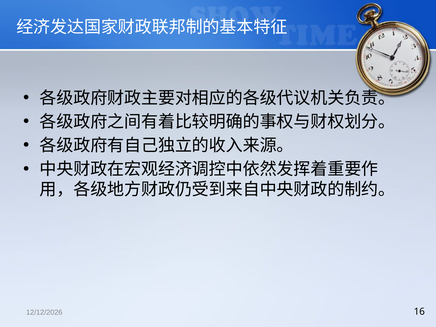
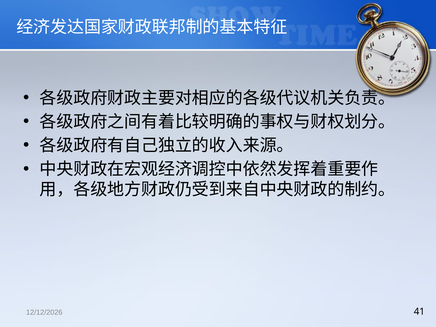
16: 16 -> 41
